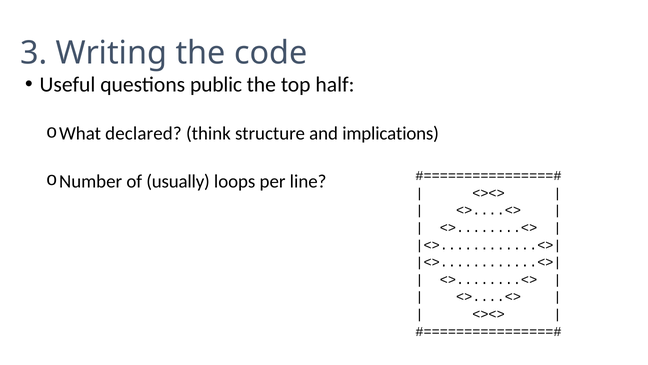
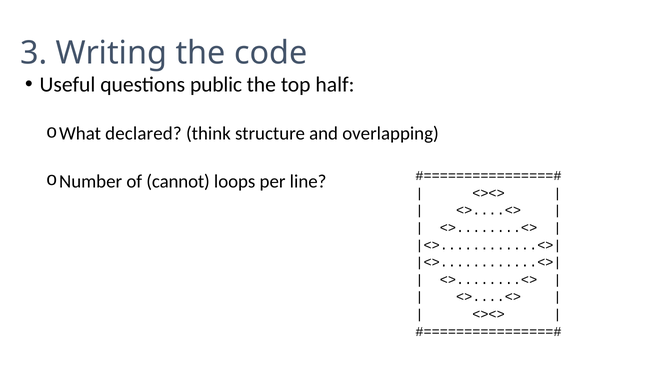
implications: implications -> overlapping
usually: usually -> cannot
